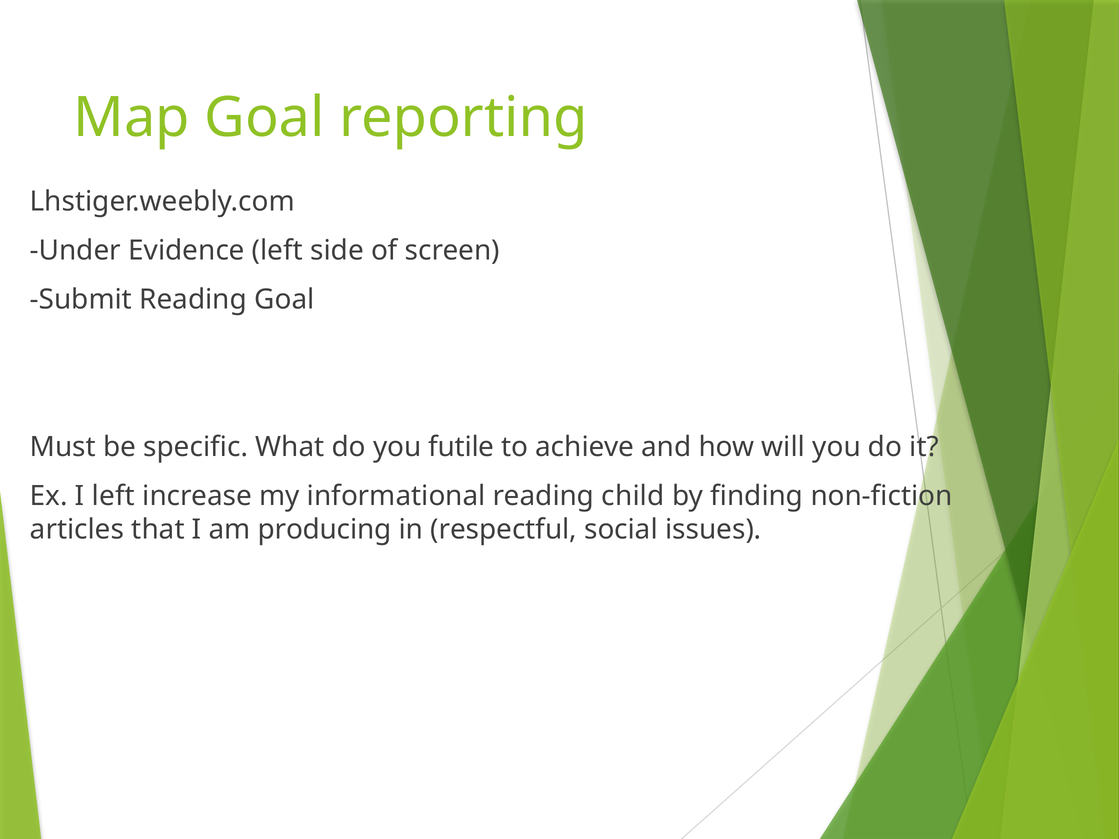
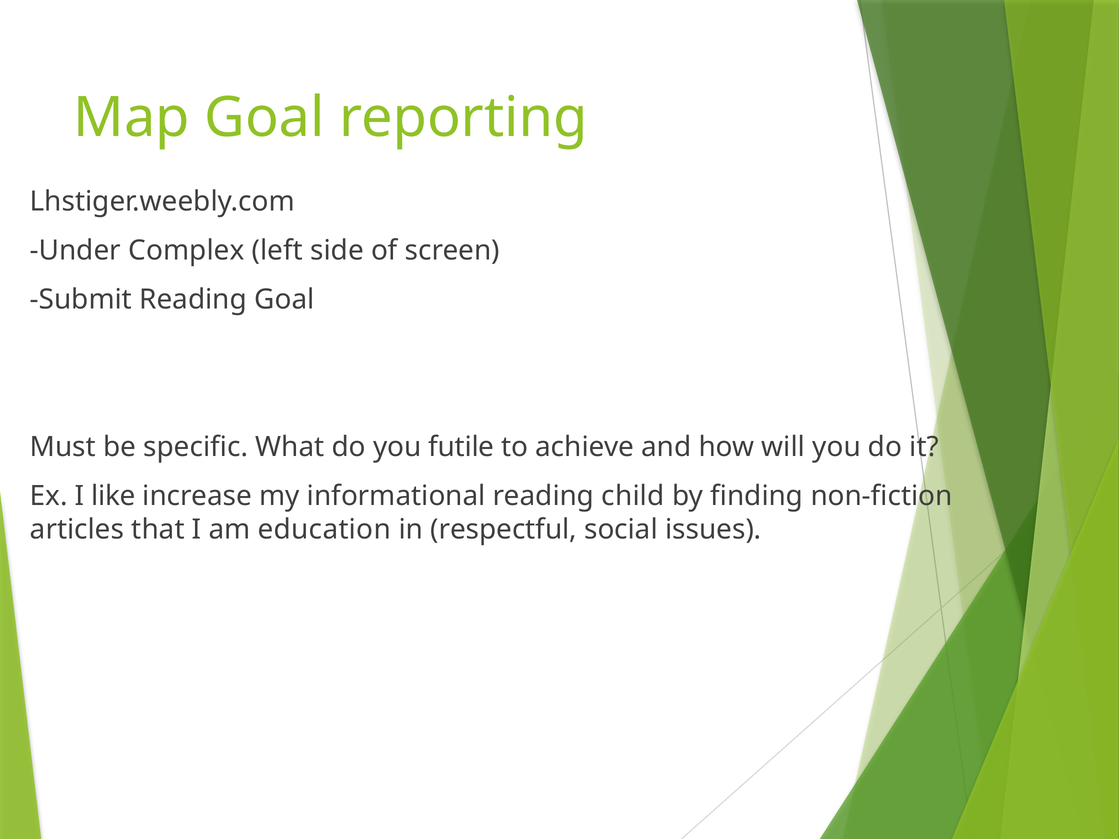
Evidence: Evidence -> Complex
I left: left -> like
producing: producing -> education
